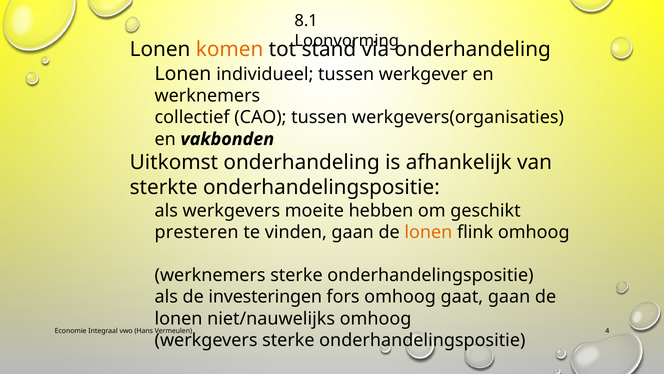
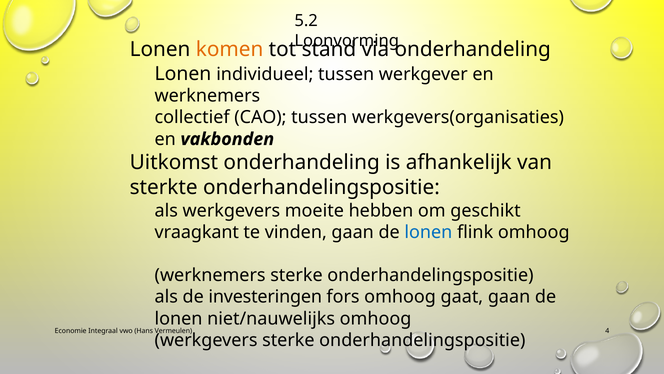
8.1: 8.1 -> 5.2
presteren: presteren -> vraagkant
lonen at (428, 232) colour: orange -> blue
